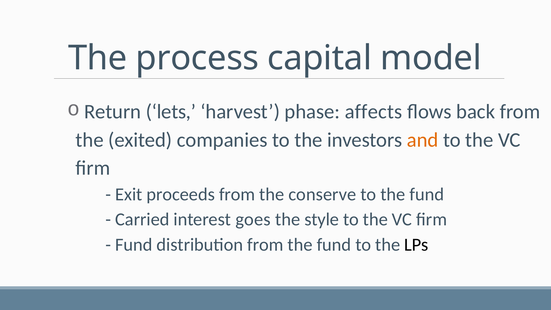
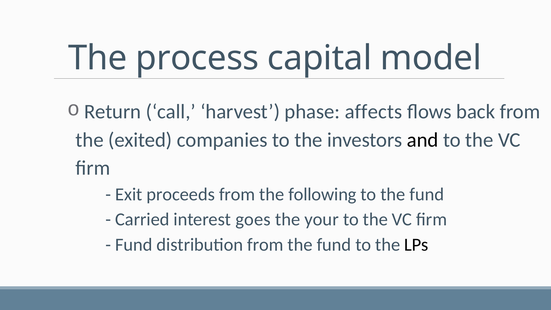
lets: lets -> call
and colour: orange -> black
conserve: conserve -> following
style: style -> your
